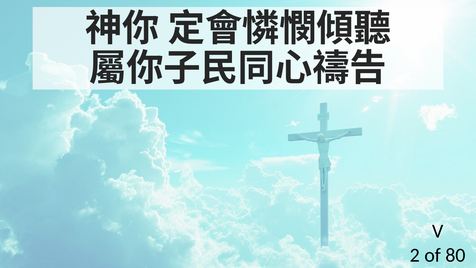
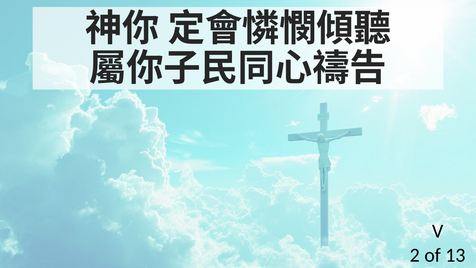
80: 80 -> 13
